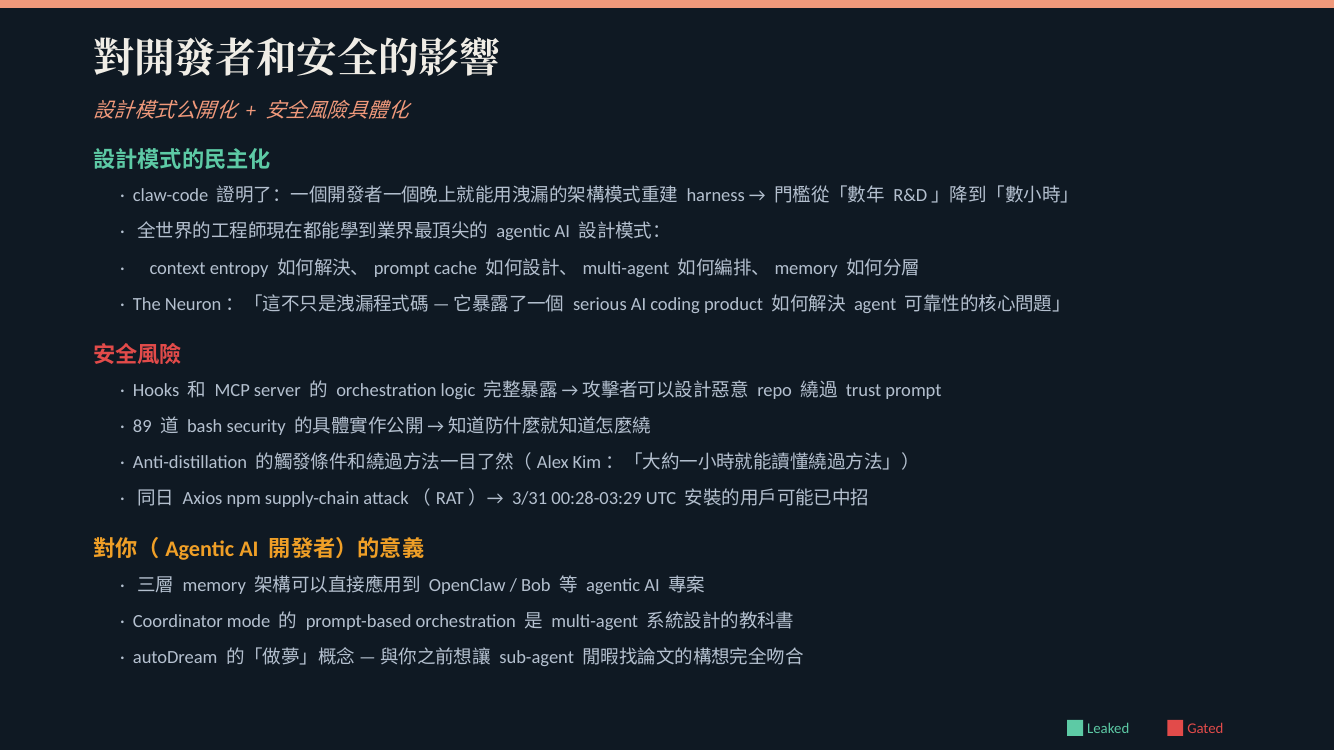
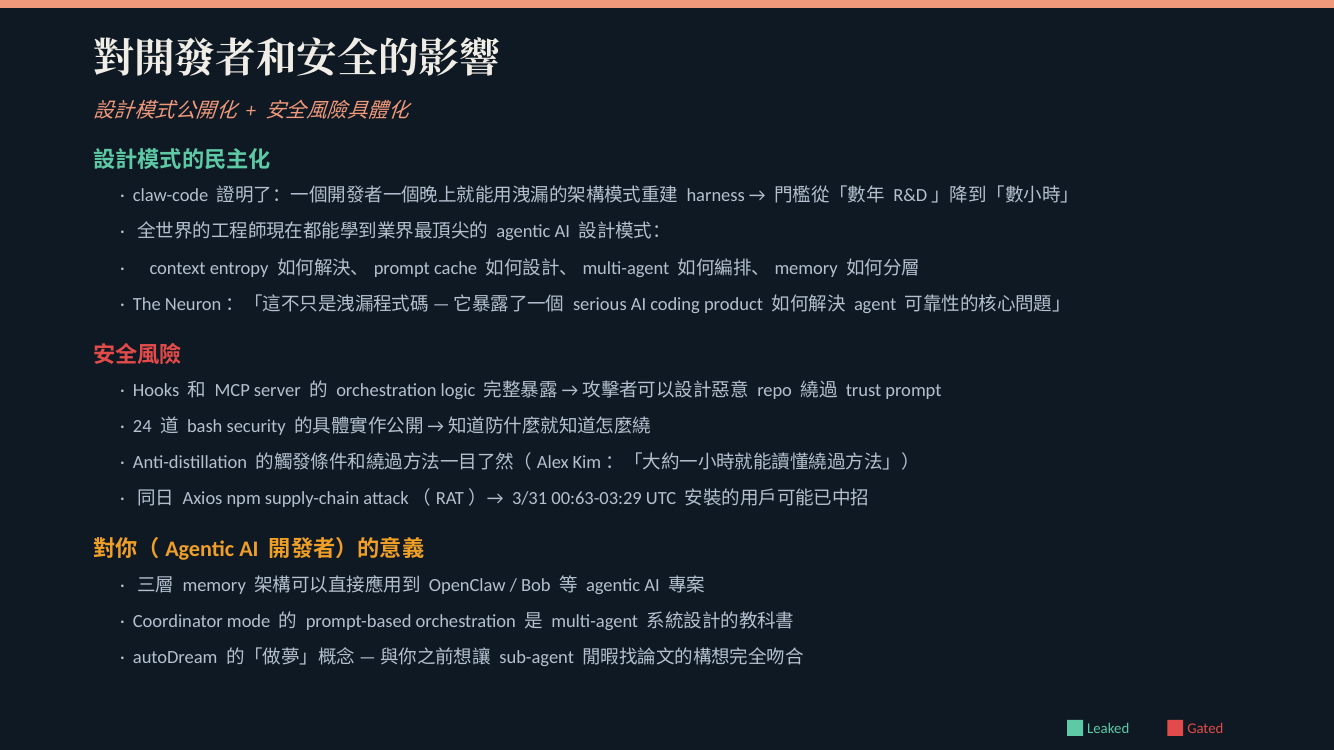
89: 89 -> 24
00:28-03:29: 00:28-03:29 -> 00:63-03:29
